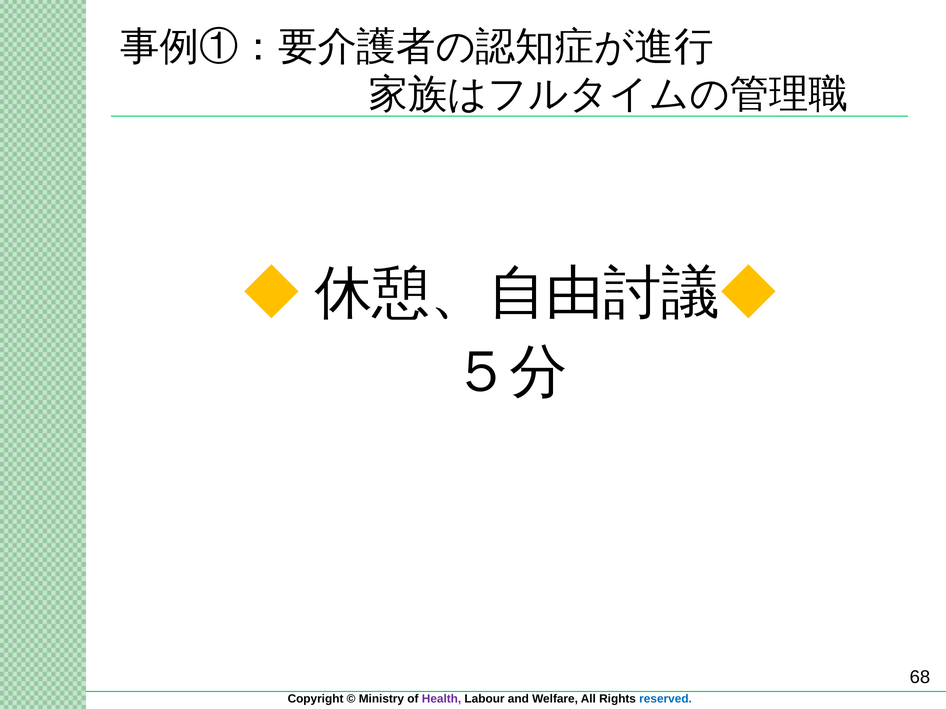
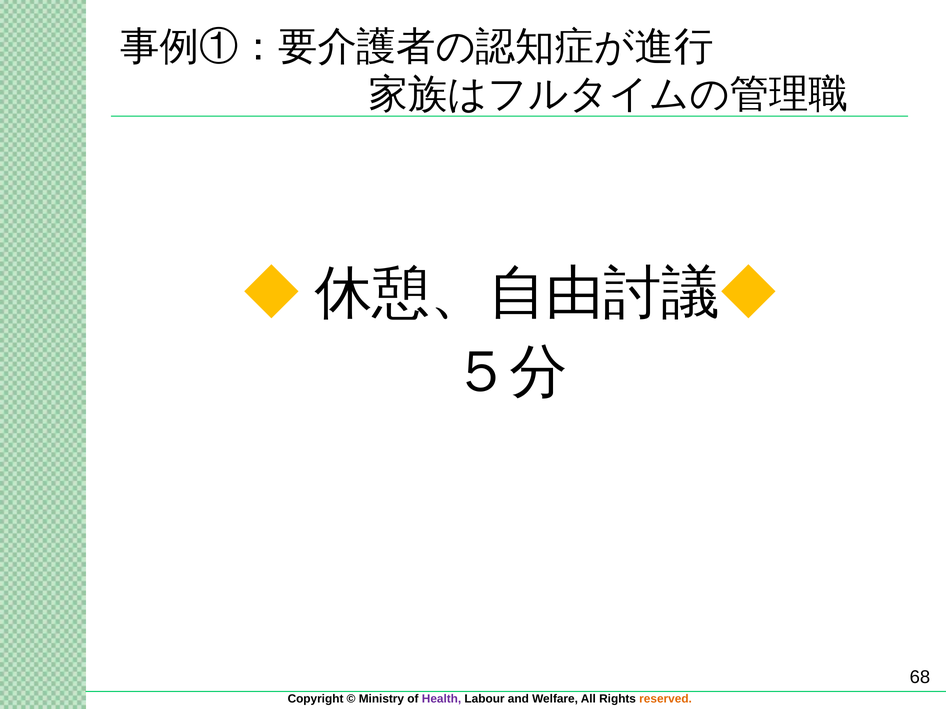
reserved colour: blue -> orange
